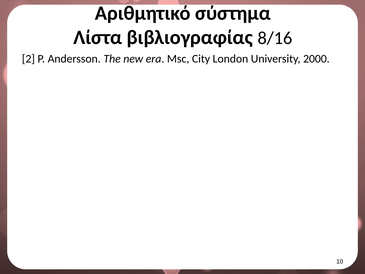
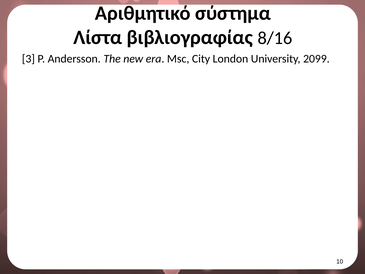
2: 2 -> 3
2000: 2000 -> 2099
